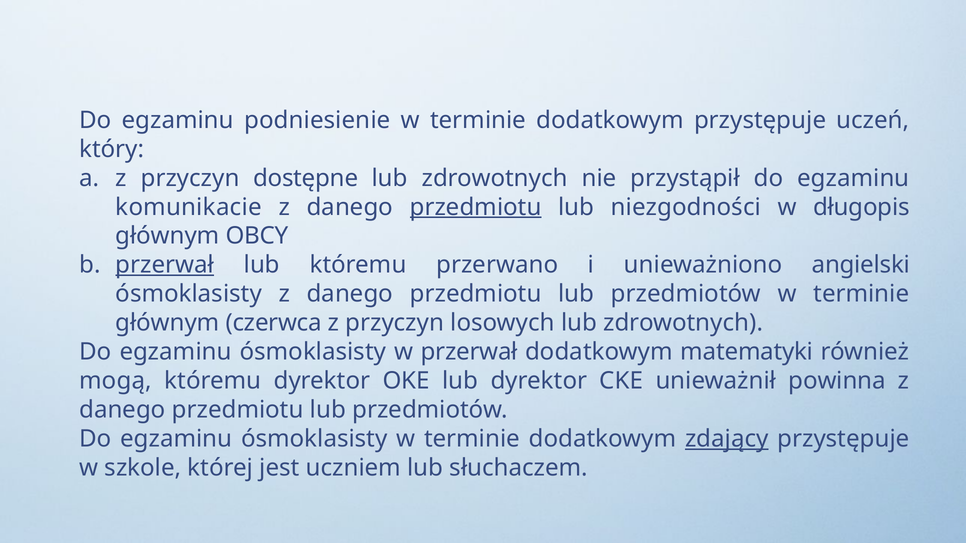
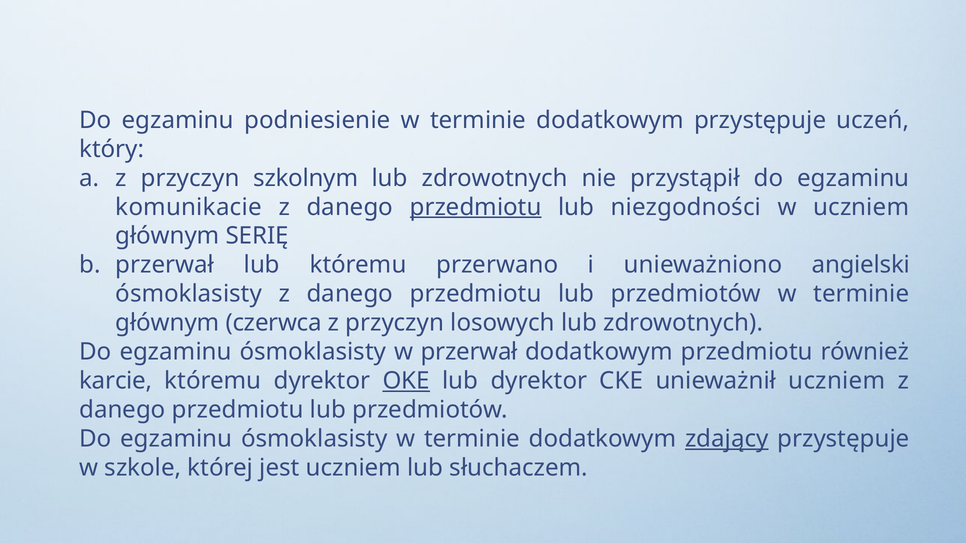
dostępne: dostępne -> szkolnym
w długopis: długopis -> uczniem
OBCY: OBCY -> SERIĘ
przerwał at (165, 265) underline: present -> none
dodatkowym matematyki: matematyki -> przedmiotu
mogą: mogą -> karcie
OKE underline: none -> present
unieważnił powinna: powinna -> uczniem
